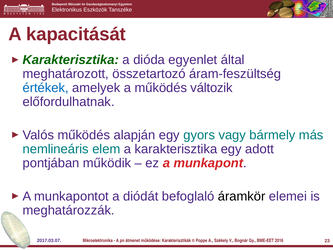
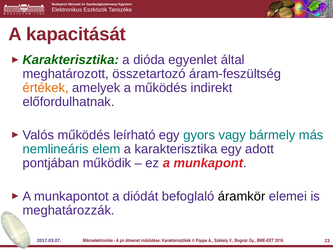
értékek colour: blue -> orange
változik: változik -> indirekt
alapján: alapján -> leírható
